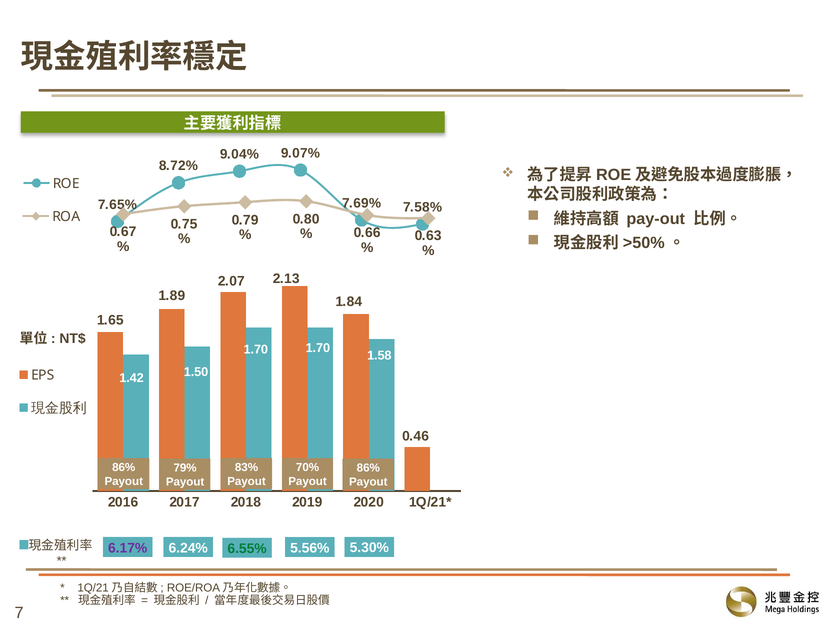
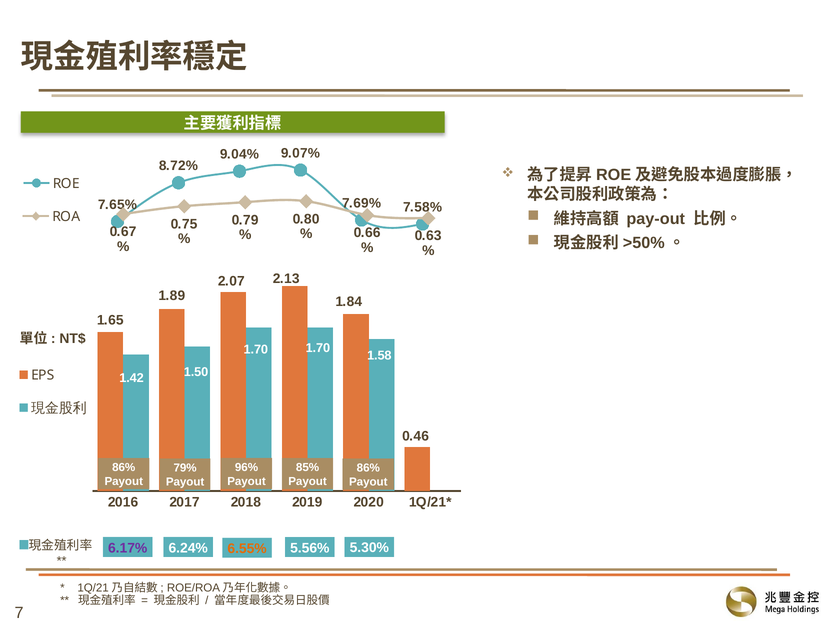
83%: 83% -> 96%
70%: 70% -> 85%
6.55% colour: green -> orange
